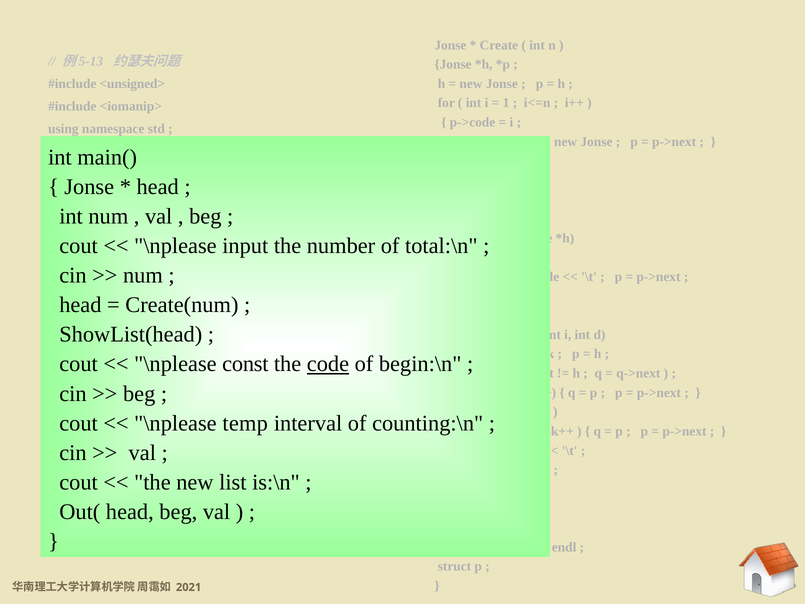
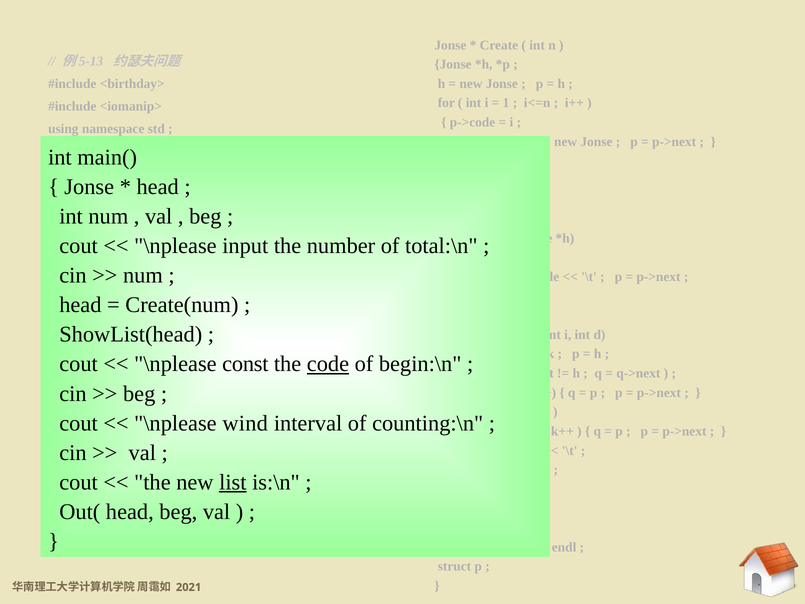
<unsigned>: <unsigned> -> <birthday>
temp: temp -> wind
list at (233, 482) underline: none -> present
